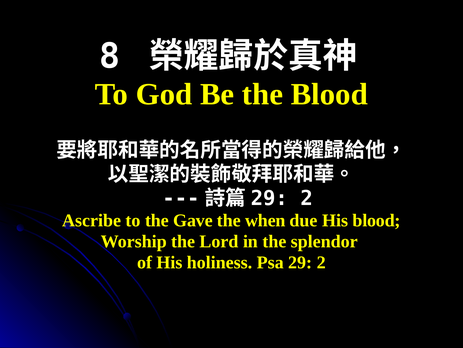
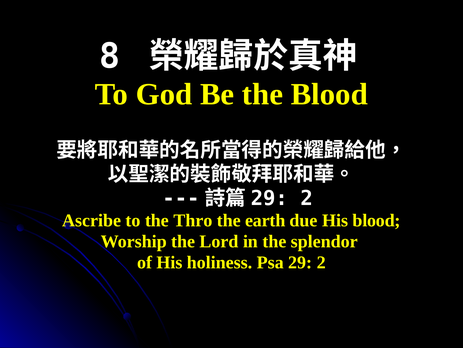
Gave: Gave -> Thro
when: when -> earth
